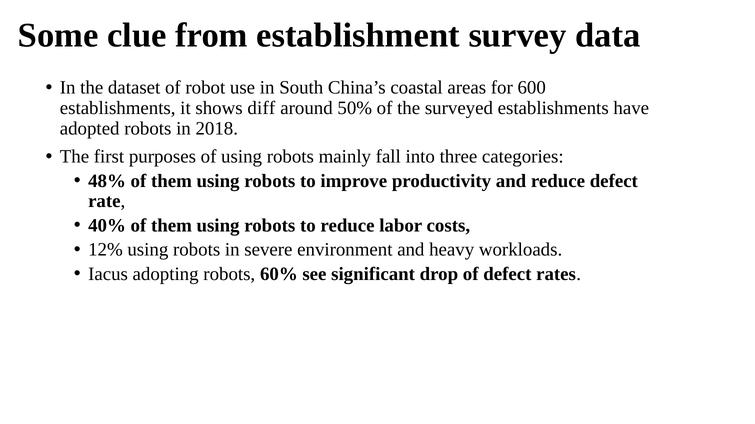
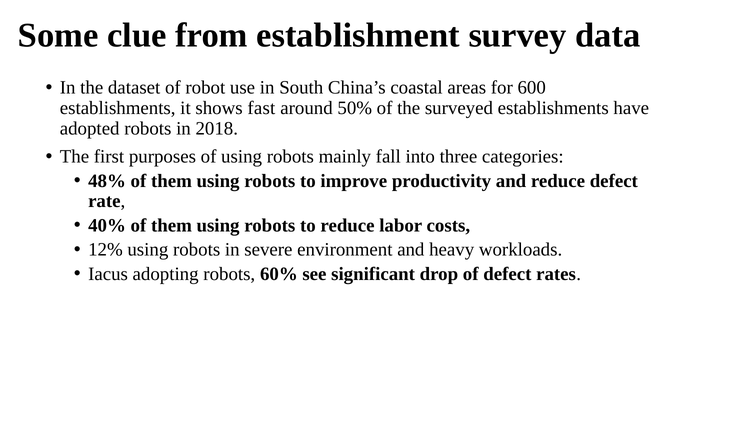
diff: diff -> fast
